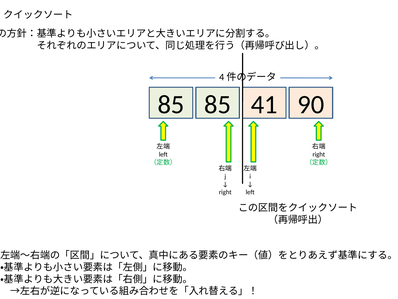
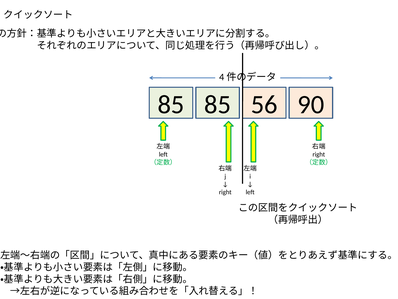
41: 41 -> 56
